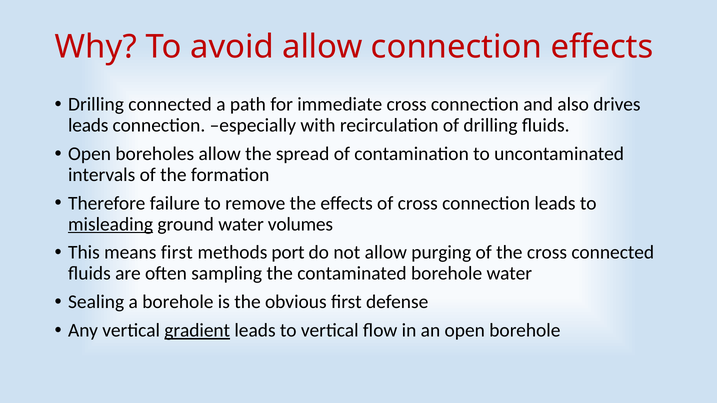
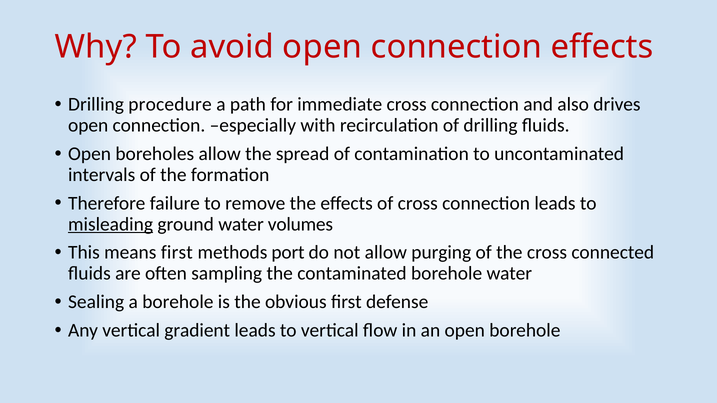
avoid allow: allow -> open
Drilling connected: connected -> procedure
leads at (88, 126): leads -> open
gradient underline: present -> none
